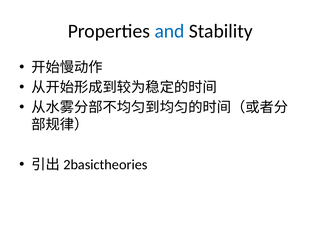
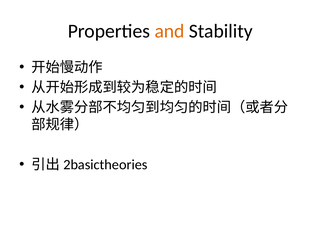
and colour: blue -> orange
